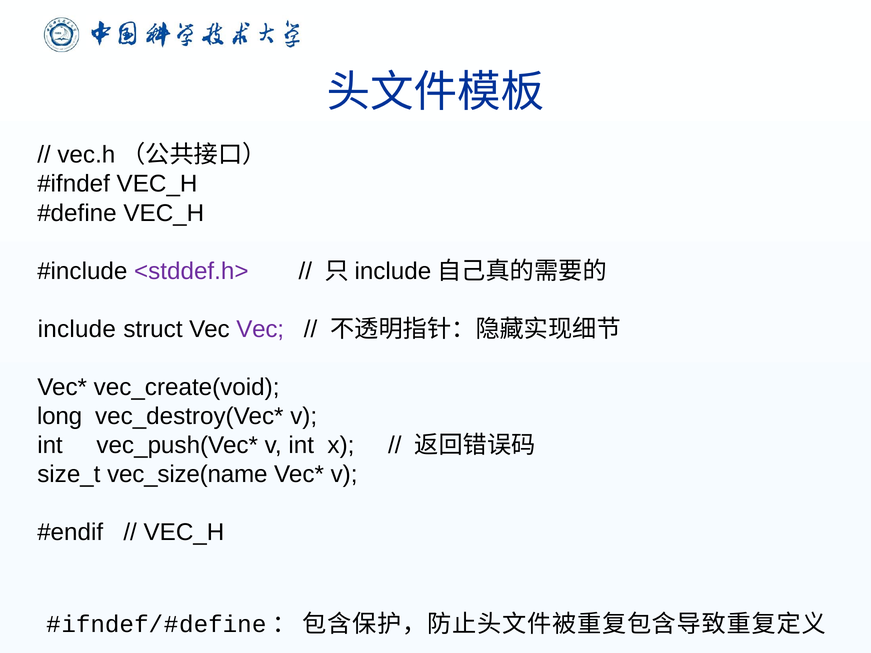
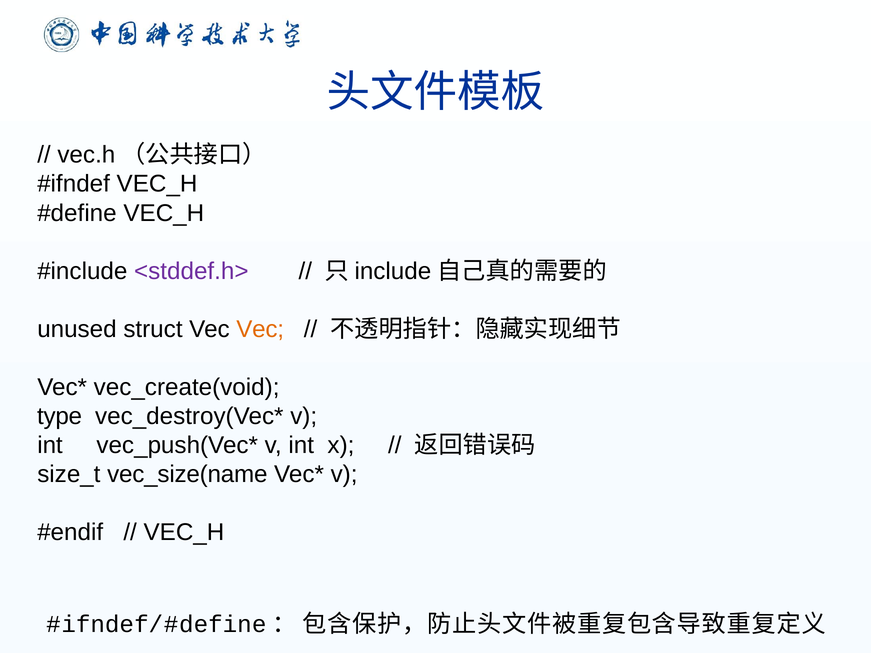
include: include -> unused
Vec at (260, 329) colour: purple -> orange
long: long -> type
